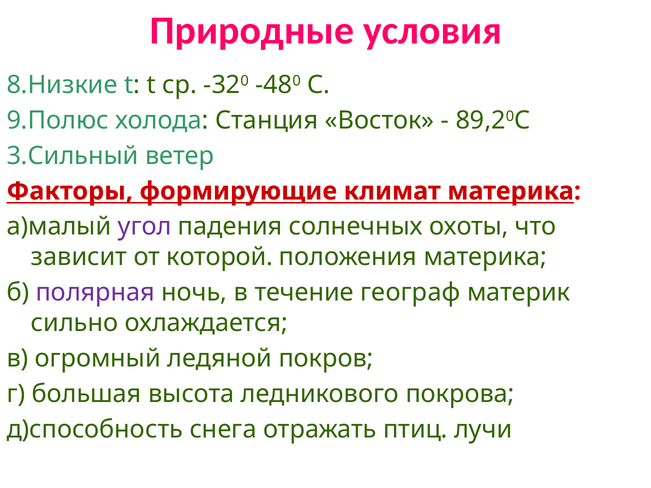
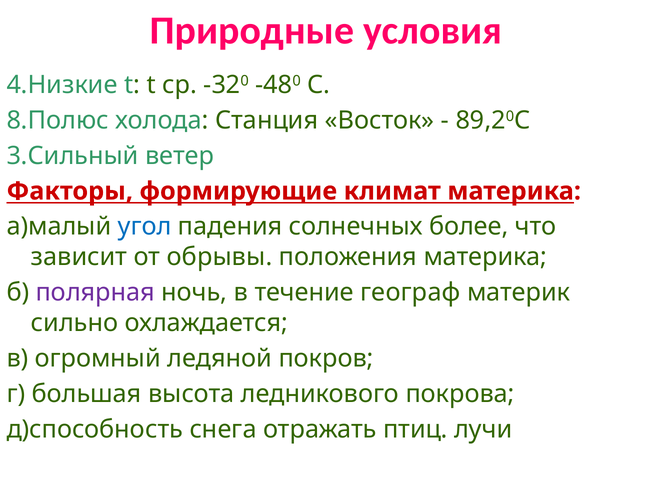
8.Низкие: 8.Низкие -> 4.Низкие
9.Полюс: 9.Полюс -> 8.Полюс
угол colour: purple -> blue
охоты: охоты -> более
которой: которой -> обрывы
